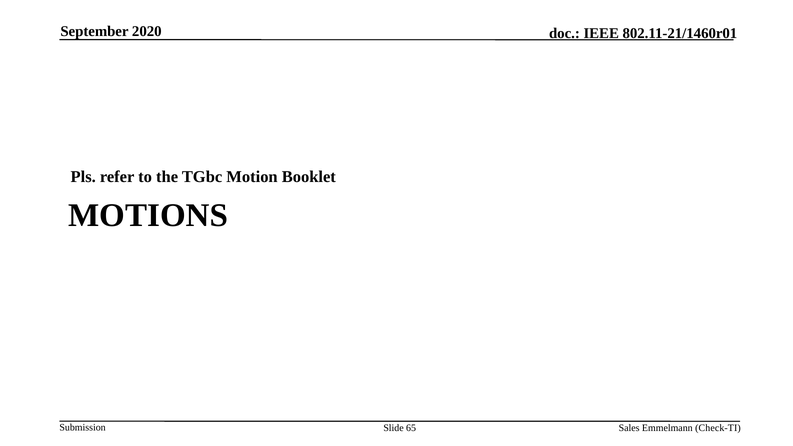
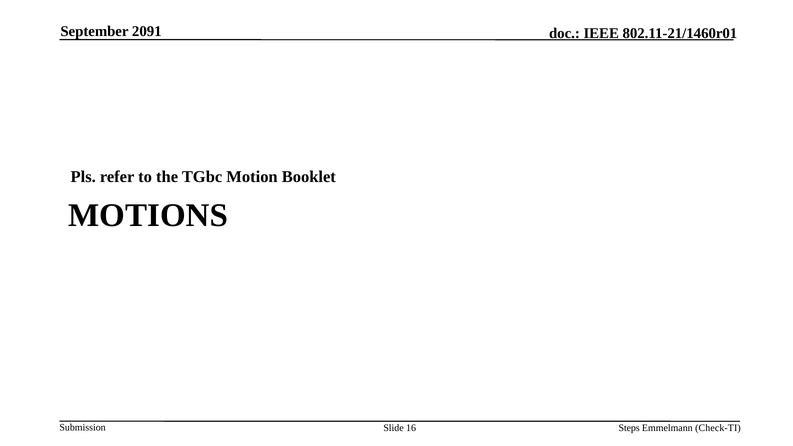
2020: 2020 -> 2091
65: 65 -> 16
Sales: Sales -> Steps
